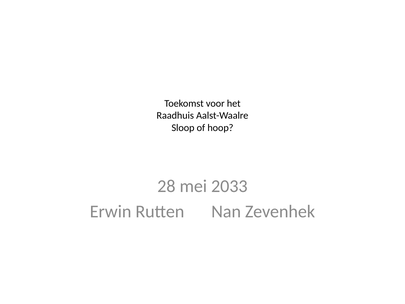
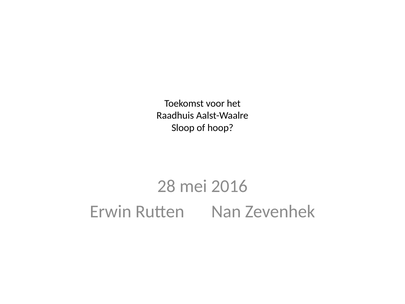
2033: 2033 -> 2016
